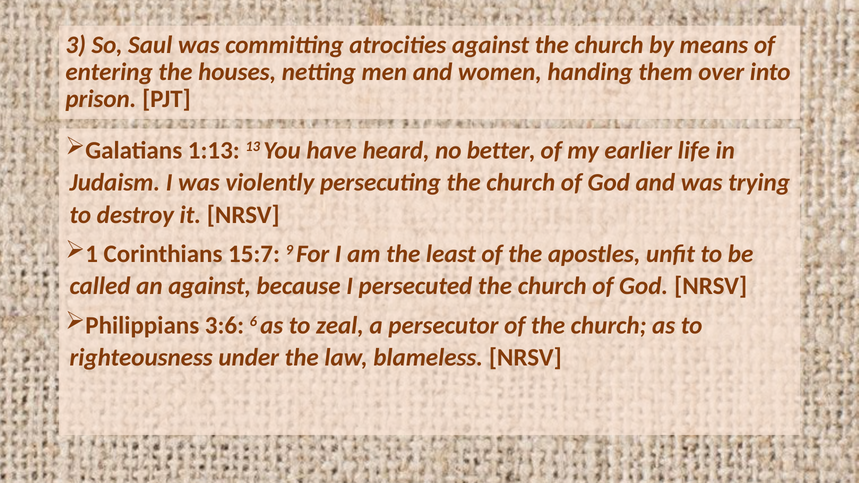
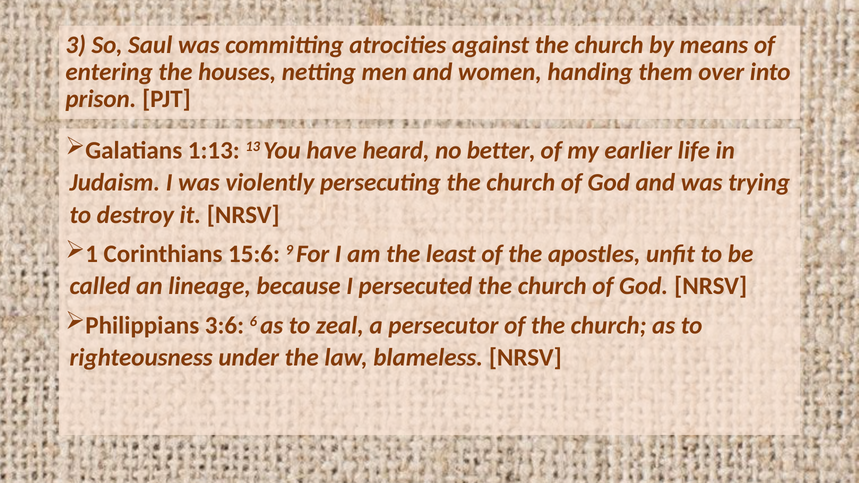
15:7: 15:7 -> 15:6
an against: against -> lineage
